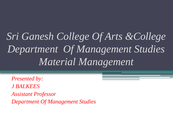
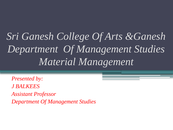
&College: &College -> &Ganesh
